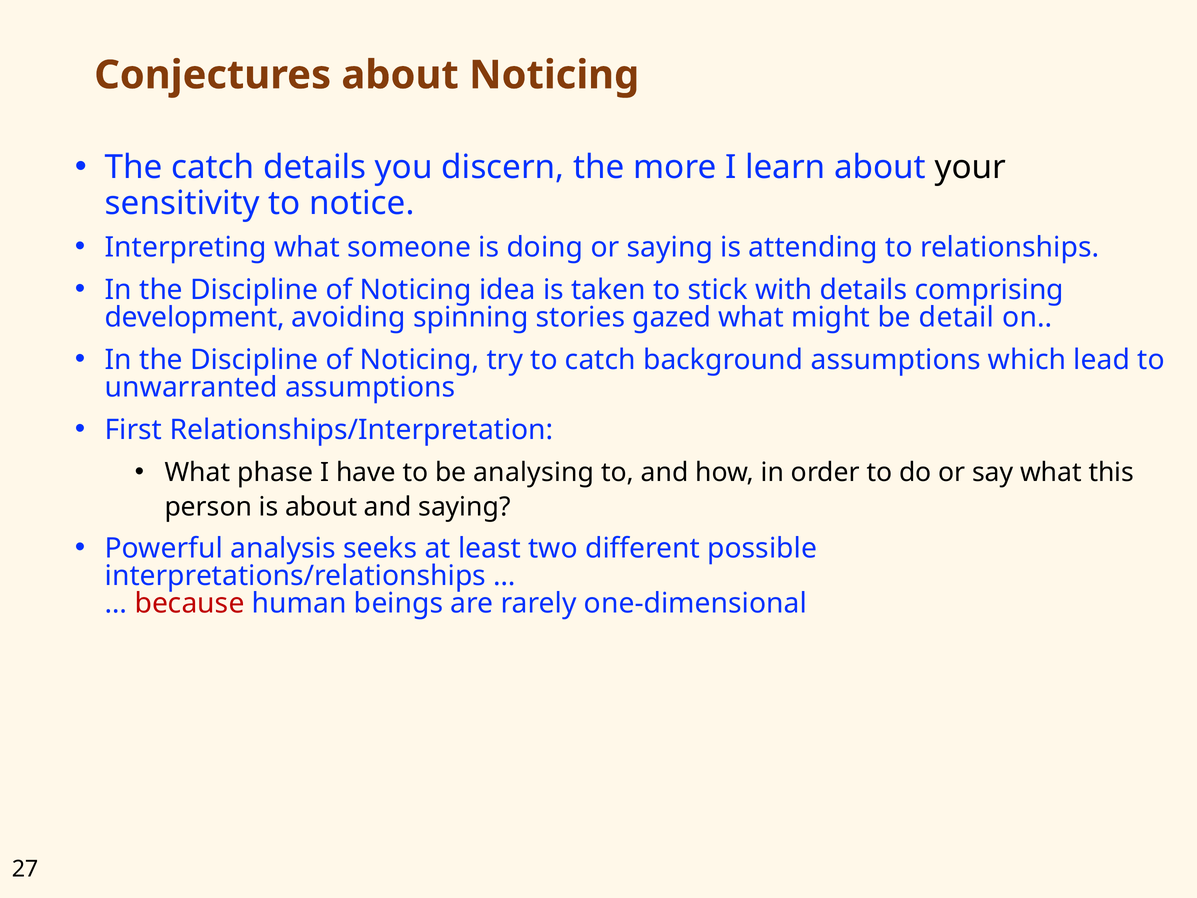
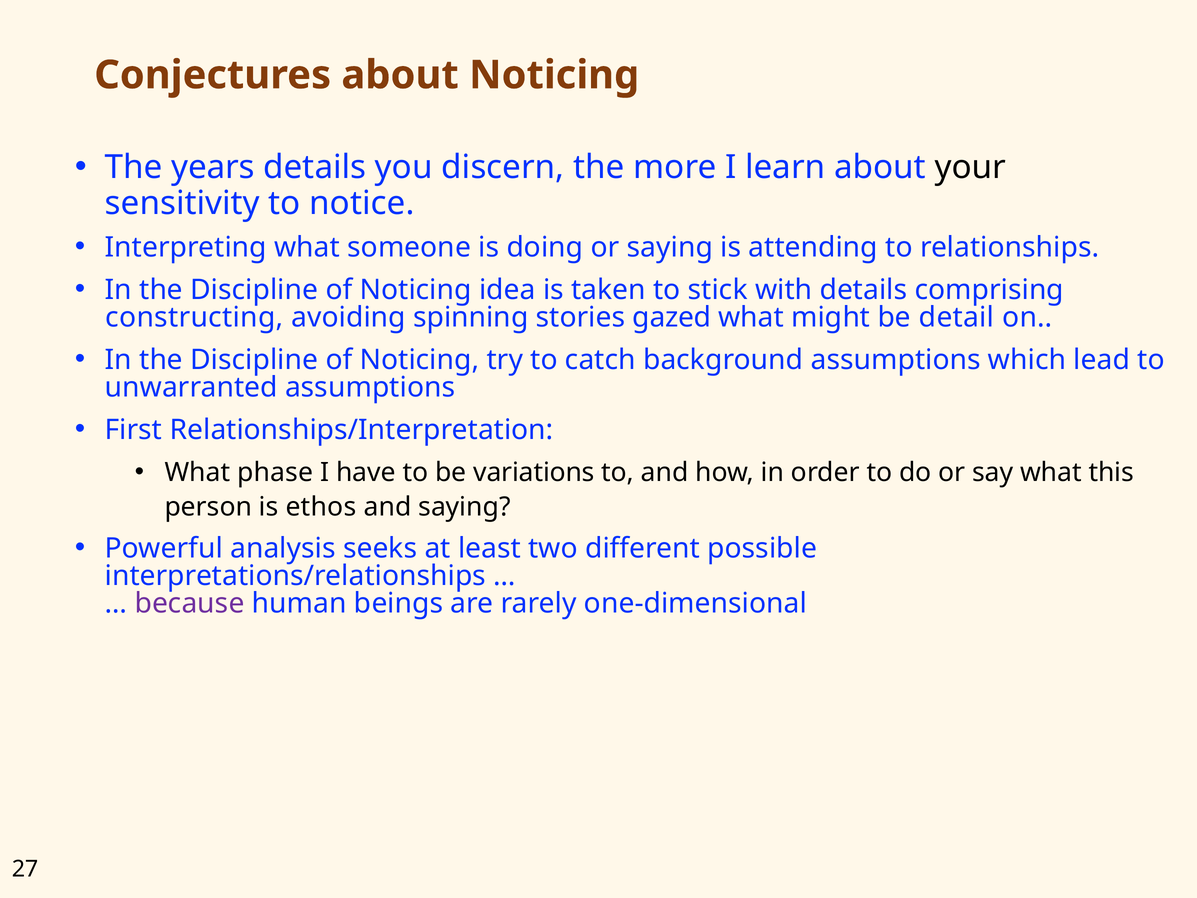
The catch: catch -> years
development: development -> constructing
analysing: analysing -> variations
is about: about -> ethos
because colour: red -> purple
